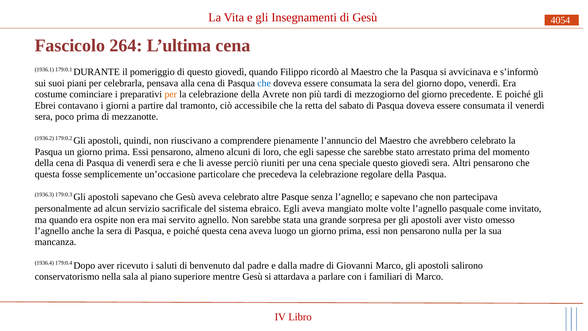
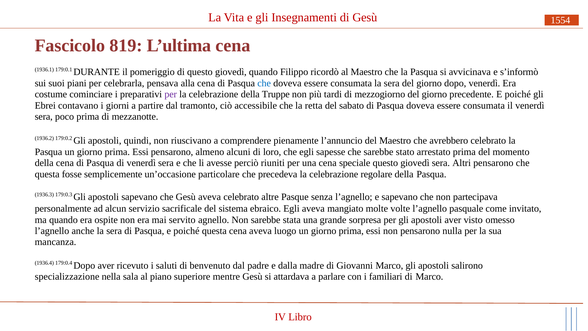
4054: 4054 -> 1554
264: 264 -> 819
per at (171, 94) colour: orange -> purple
Avrete: Avrete -> Truppe
conservatorismo: conservatorismo -> specializzazione
